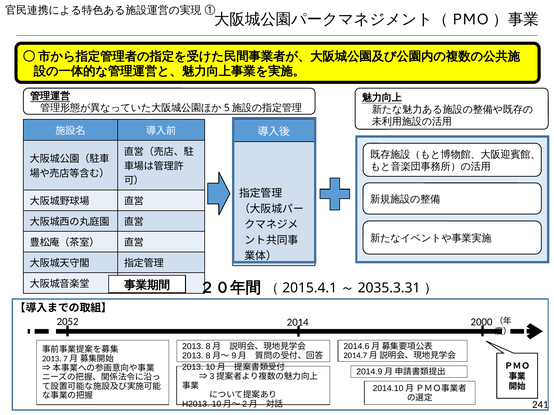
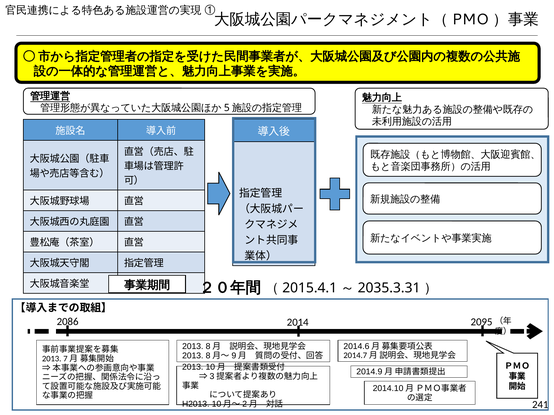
2052: 2052 -> 2086
2000: 2000 -> 2095
